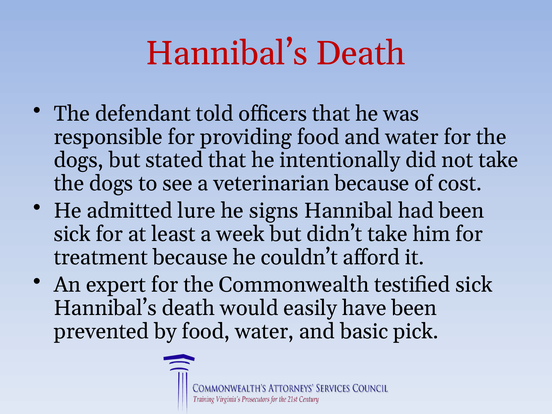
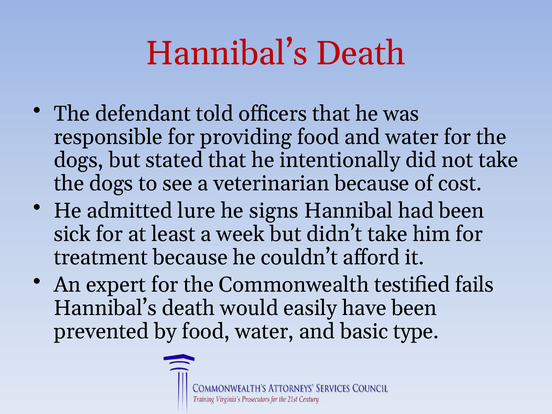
testified sick: sick -> fails
pick: pick -> type
